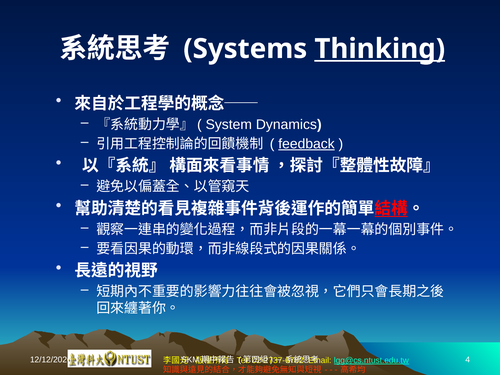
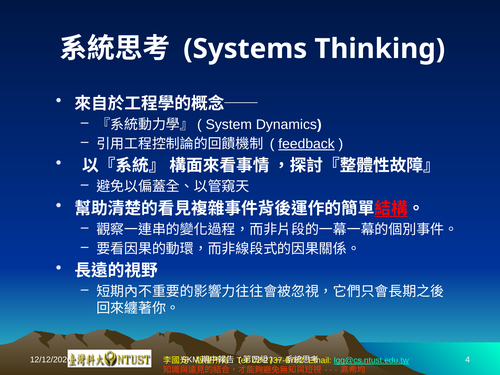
Thinking underline: present -> none
